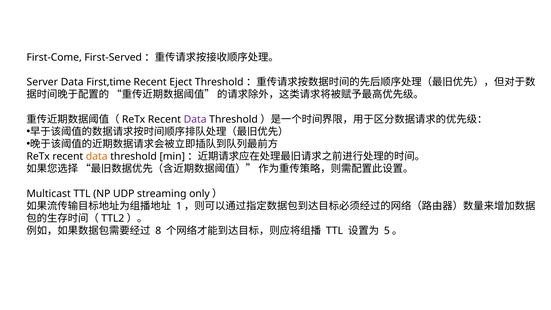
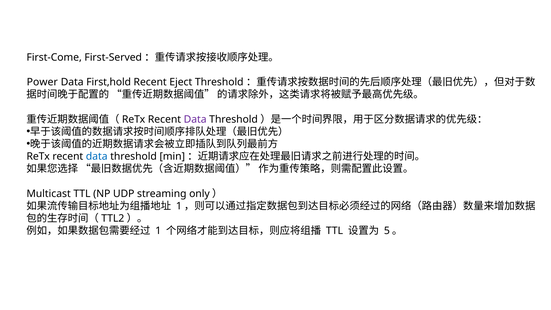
Server: Server -> Power
First,time: First,time -> First,hold
data at (97, 156) colour: orange -> blue
8: 8 -> 1
